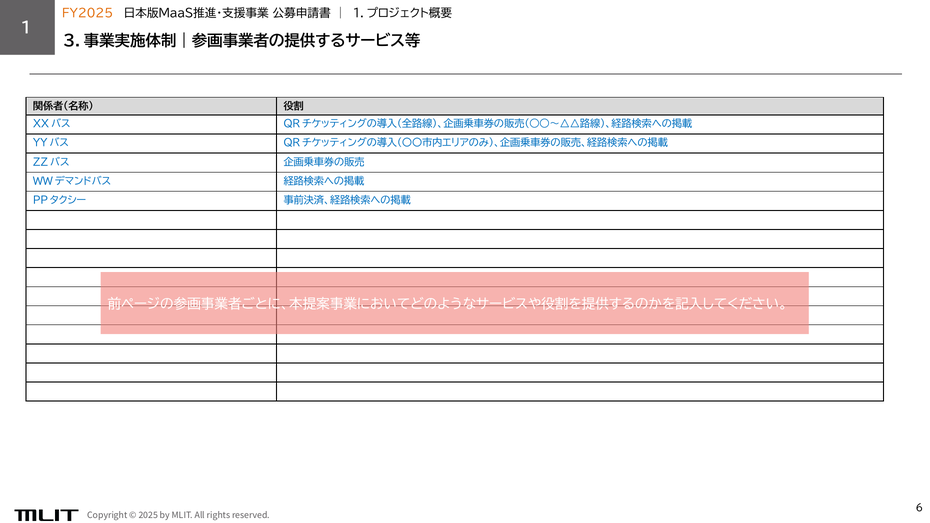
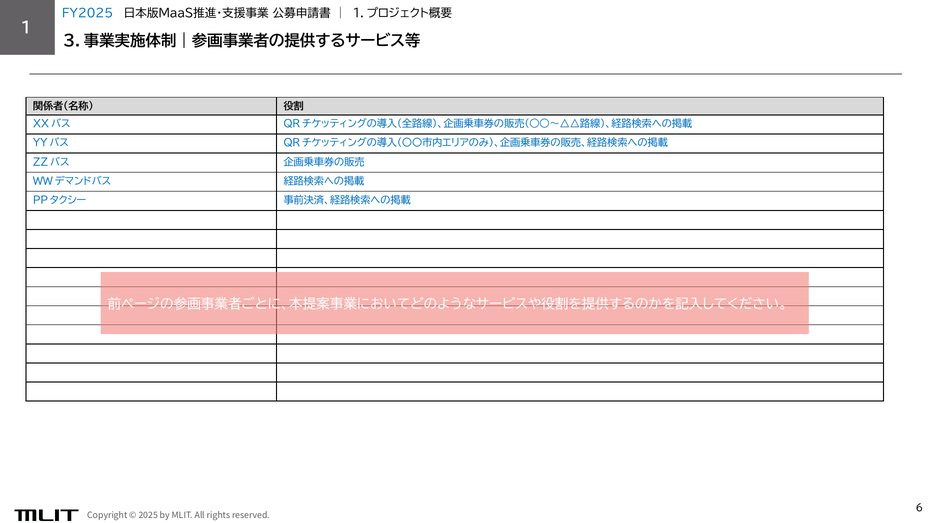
FY2025 colour: orange -> blue
